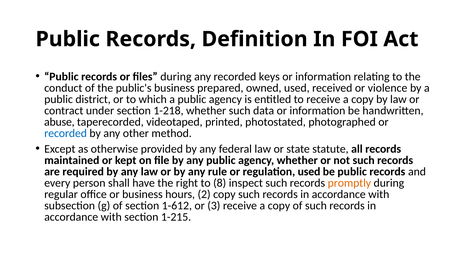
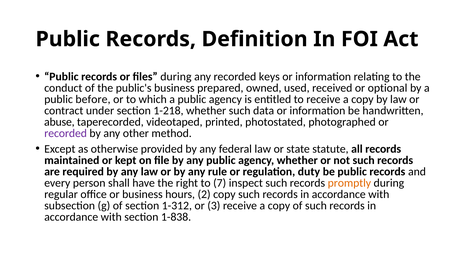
violence: violence -> optional
district: district -> before
recorded at (66, 133) colour: blue -> purple
regulation used: used -> duty
8: 8 -> 7
1-612: 1-612 -> 1-312
1-215: 1-215 -> 1-838
